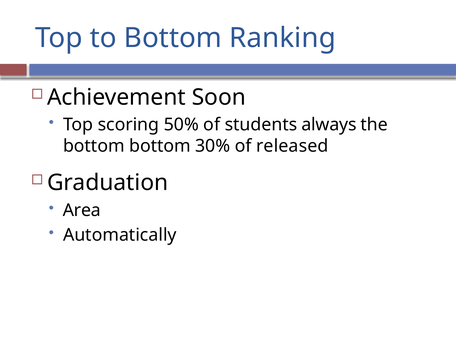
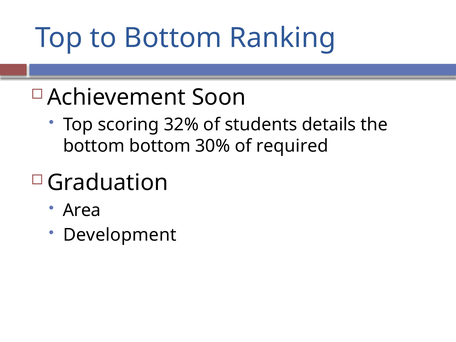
50%: 50% -> 32%
always: always -> details
released: released -> required
Automatically: Automatically -> Development
